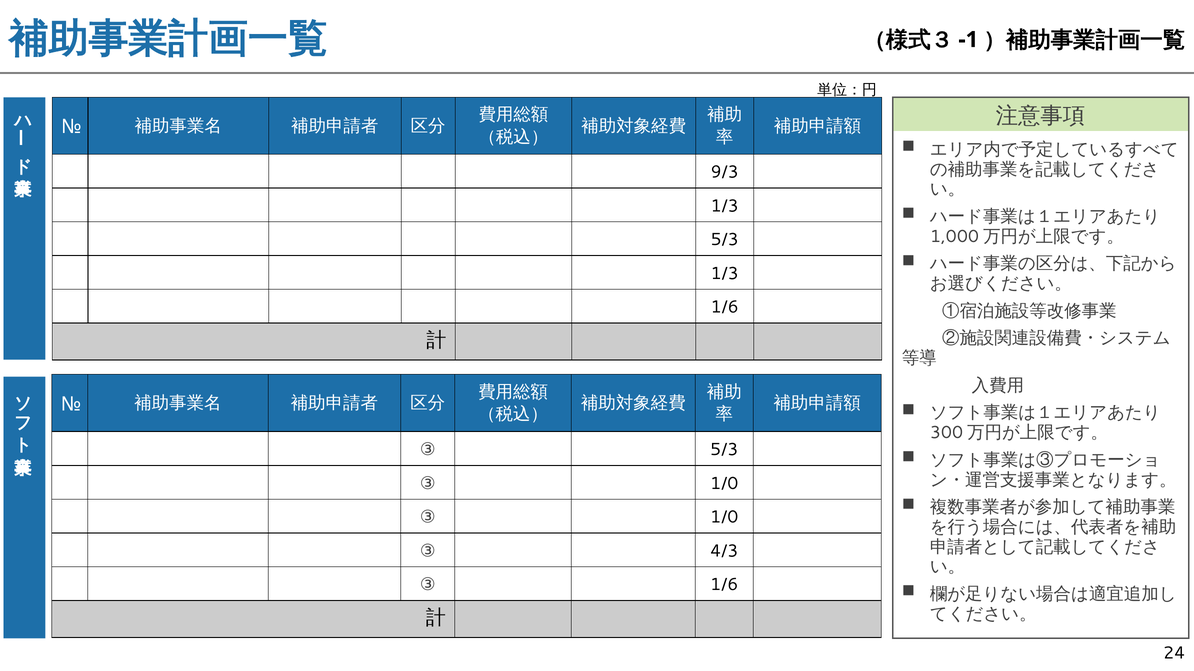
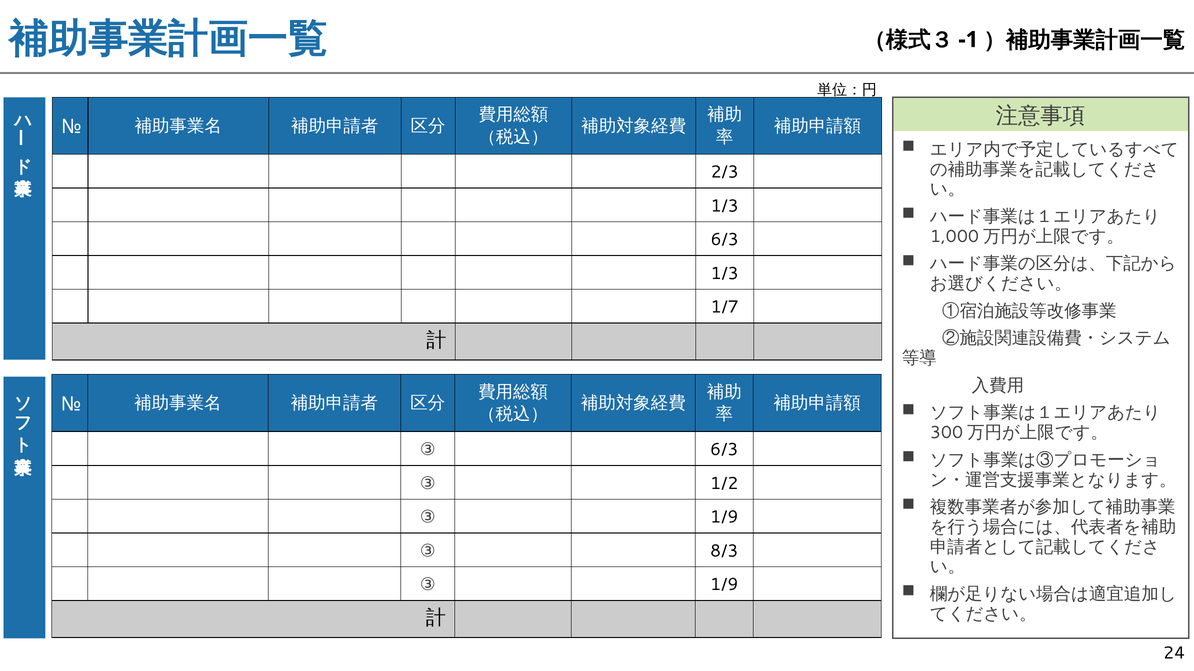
9/3: 9/3 -> 2/3
5/3 at (725, 240): 5/3 -> 6/3
1/6 at (725, 307): 1/6 -> 1/7
③ 5/3: 5/3 -> 6/3
1/0 at (724, 484): 1/0 -> 1/2
1/0 at (724, 518): 1/0 -> 1/9
4/3: 4/3 -> 8/3
1/6 at (724, 585): 1/6 -> 1/9
